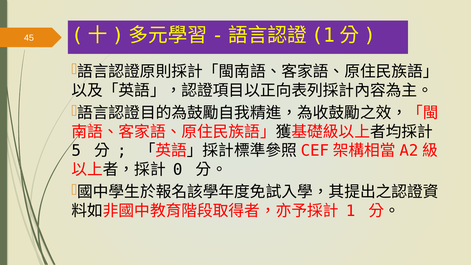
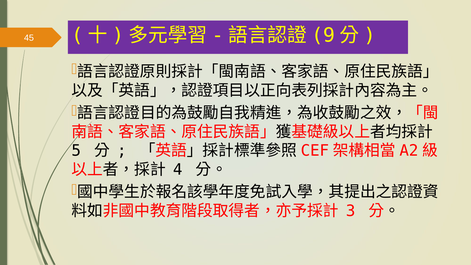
1 at (323, 35): 1 -> 9
0: 0 -> 4
1 at (351, 211): 1 -> 3
